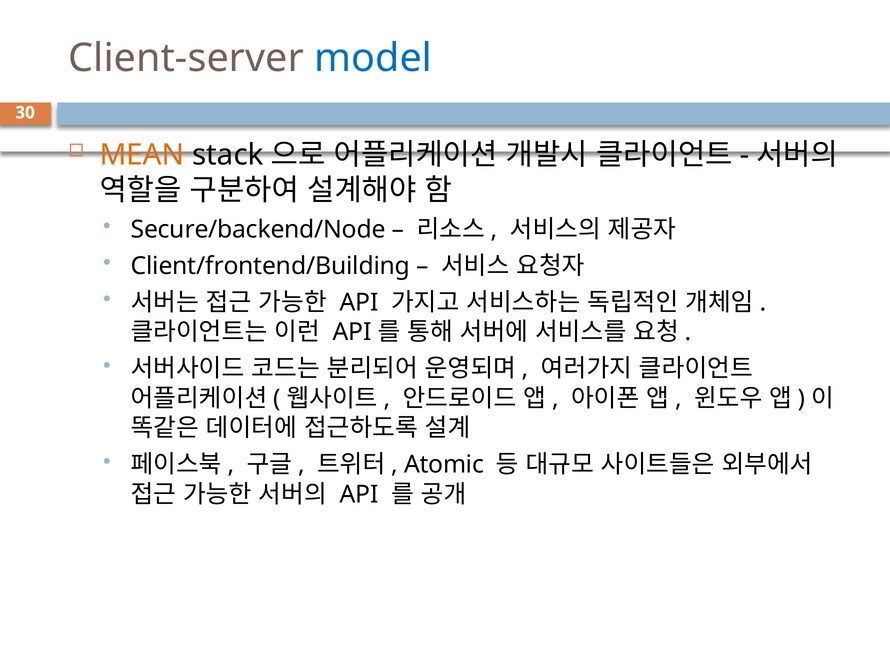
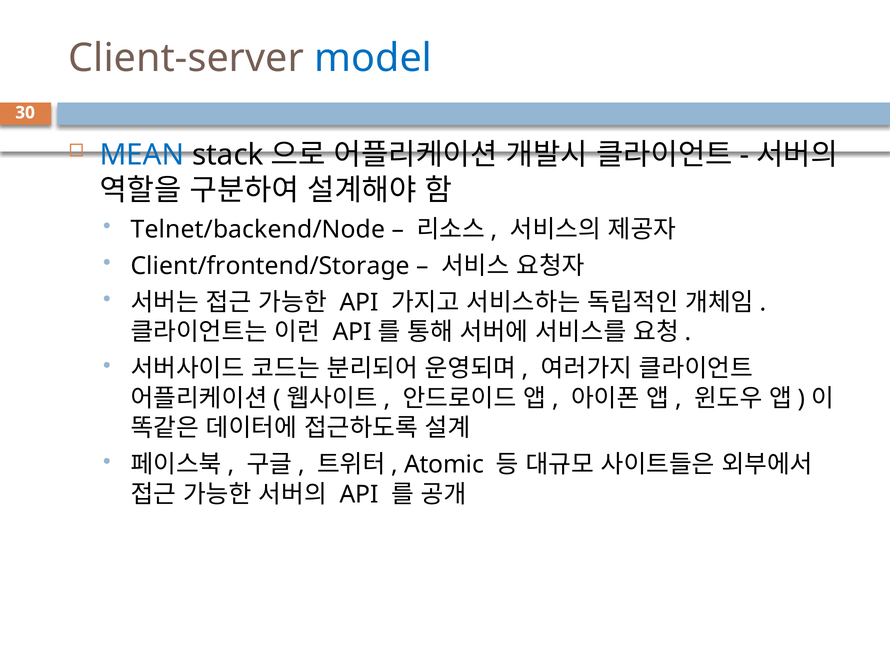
MEAN colour: orange -> blue
Secure/backend/Node: Secure/backend/Node -> Telnet/backend/Node
Client/frontend/Building: Client/frontend/Building -> Client/frontend/Storage
